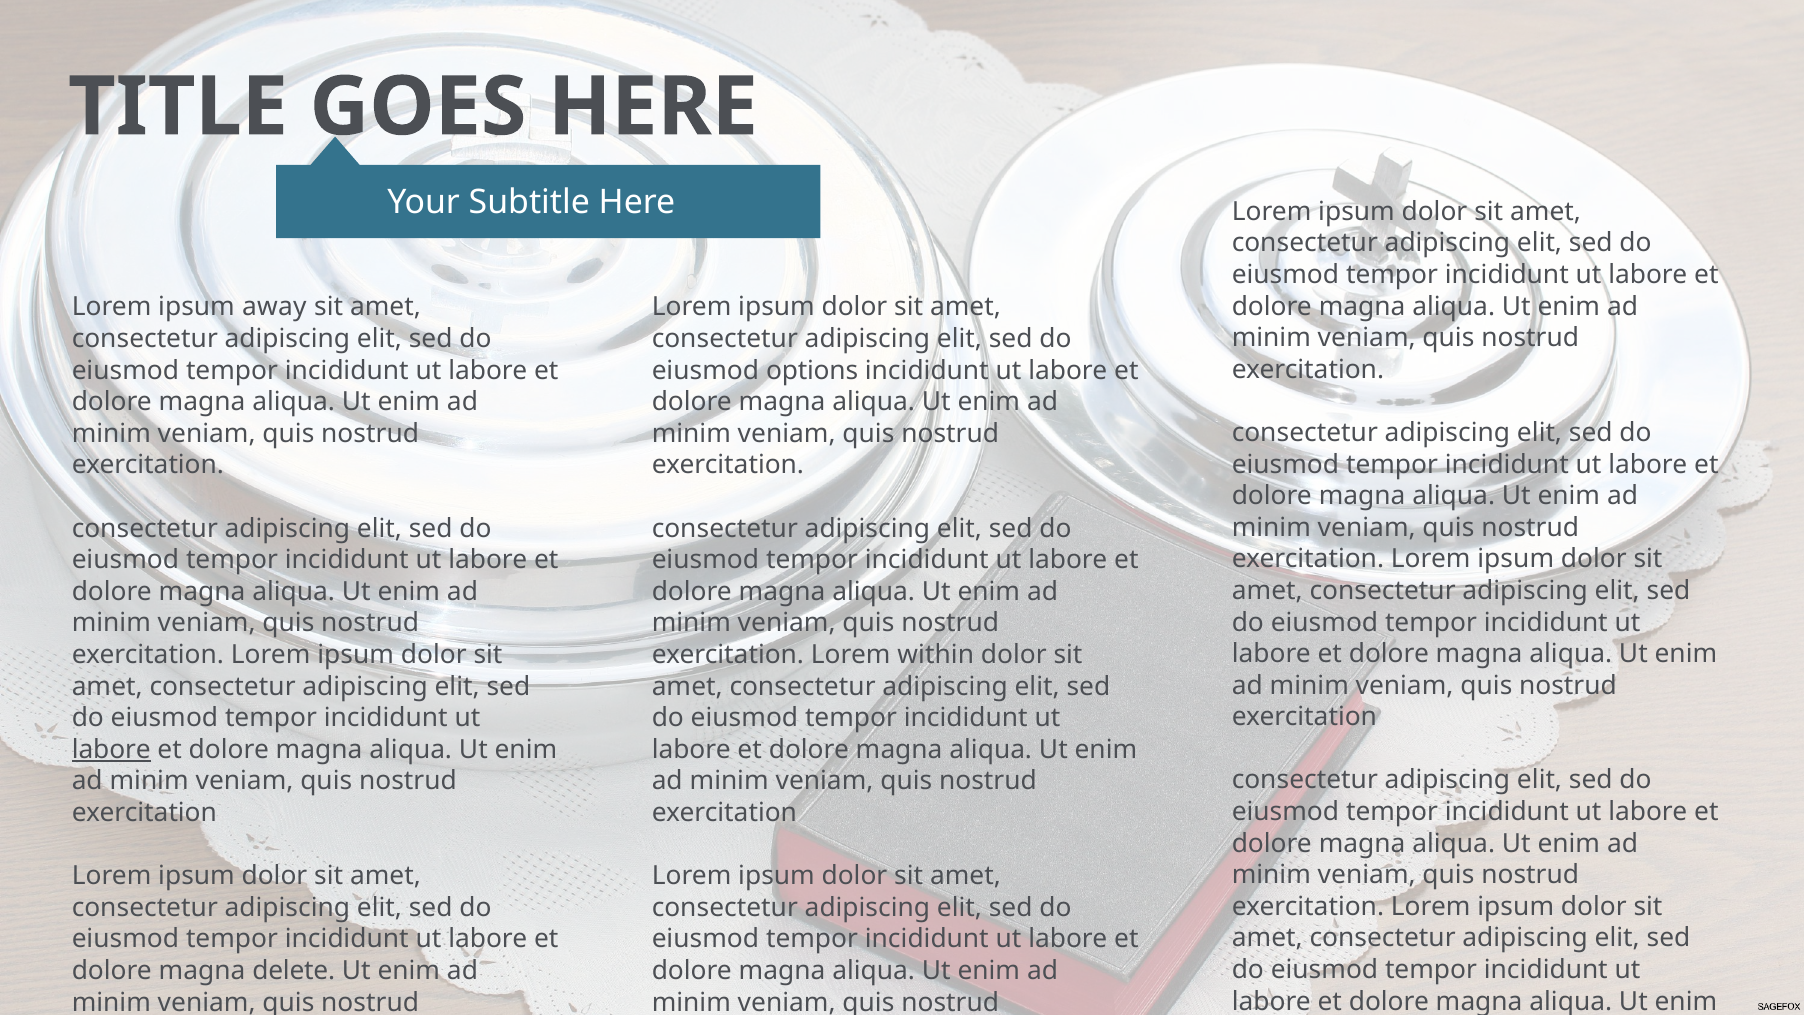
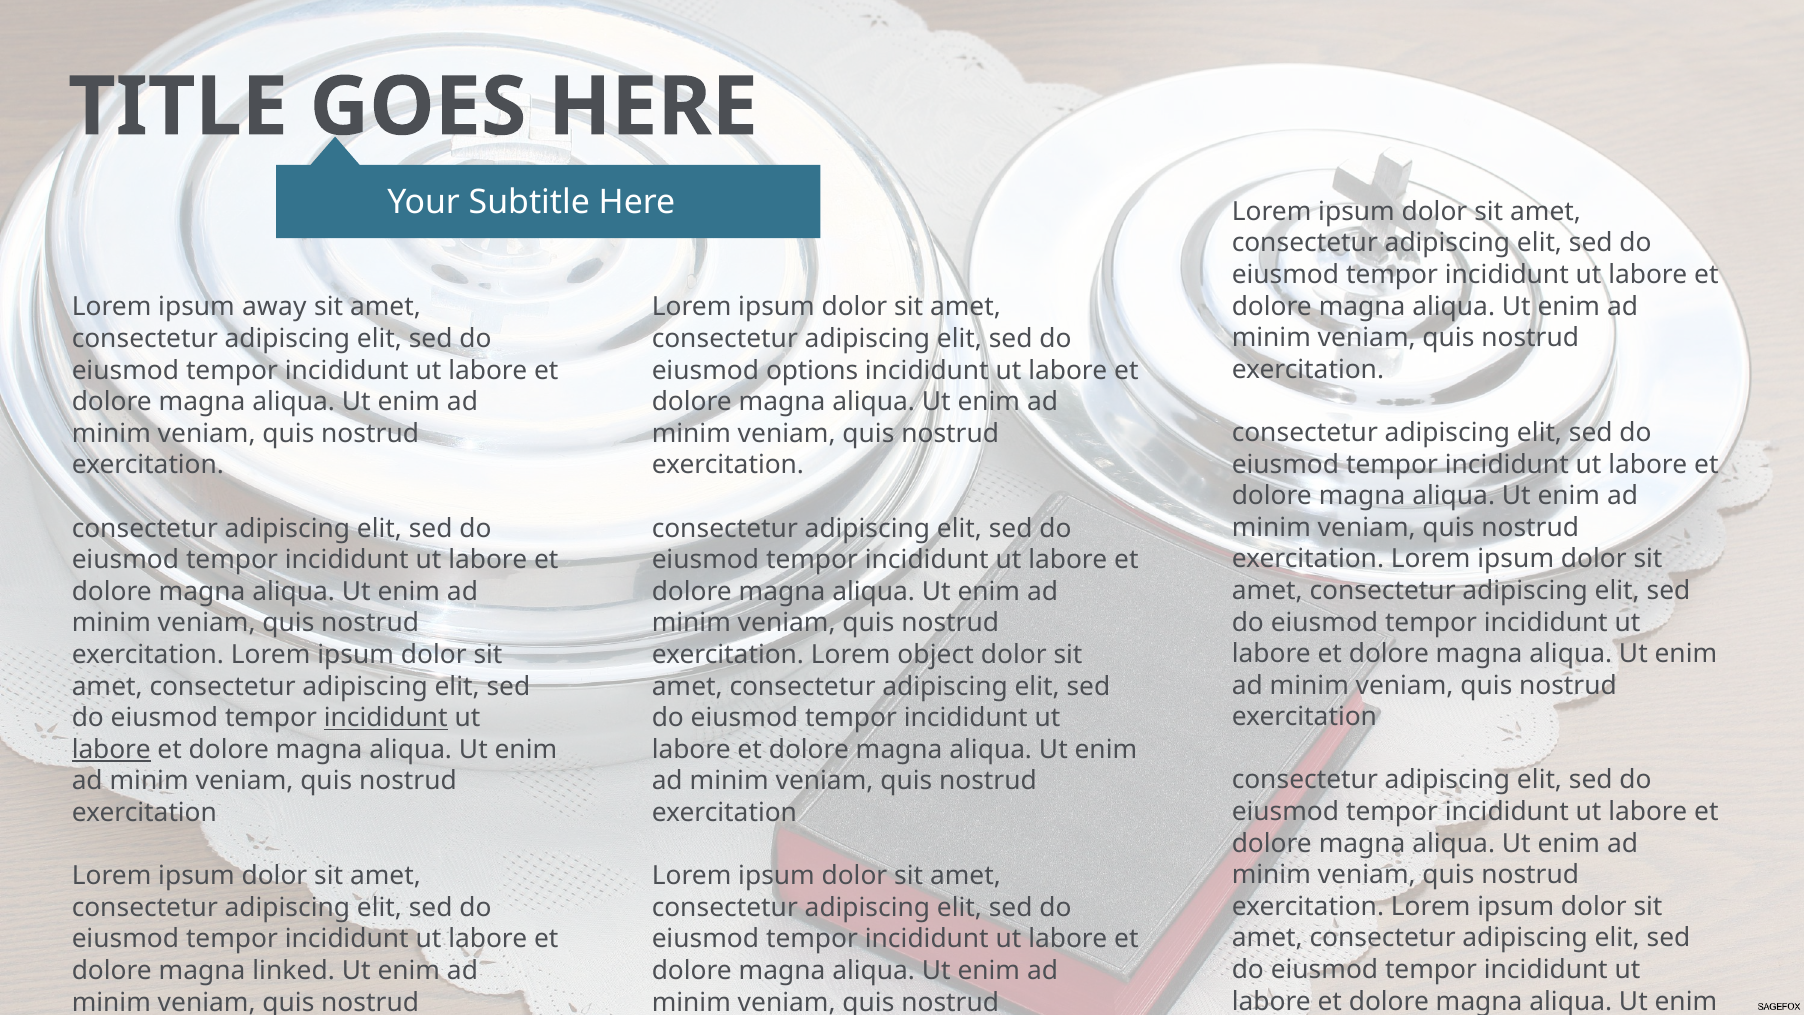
within: within -> object
incididunt at (386, 718) underline: none -> present
delete: delete -> linked
